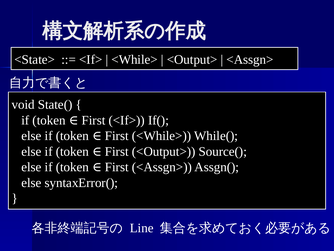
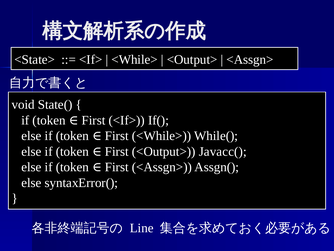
Source(: Source( -> Javacc(
